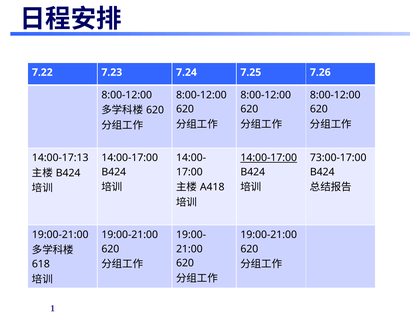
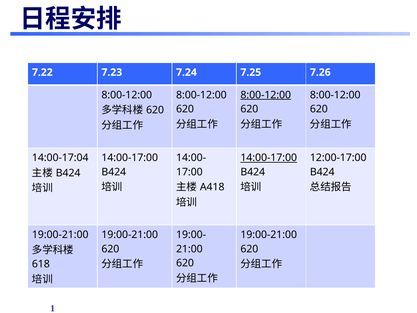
8:00-12:00 at (266, 95) underline: none -> present
14:00-17:13: 14:00-17:13 -> 14:00-17:04
73:00-17:00: 73:00-17:00 -> 12:00-17:00
